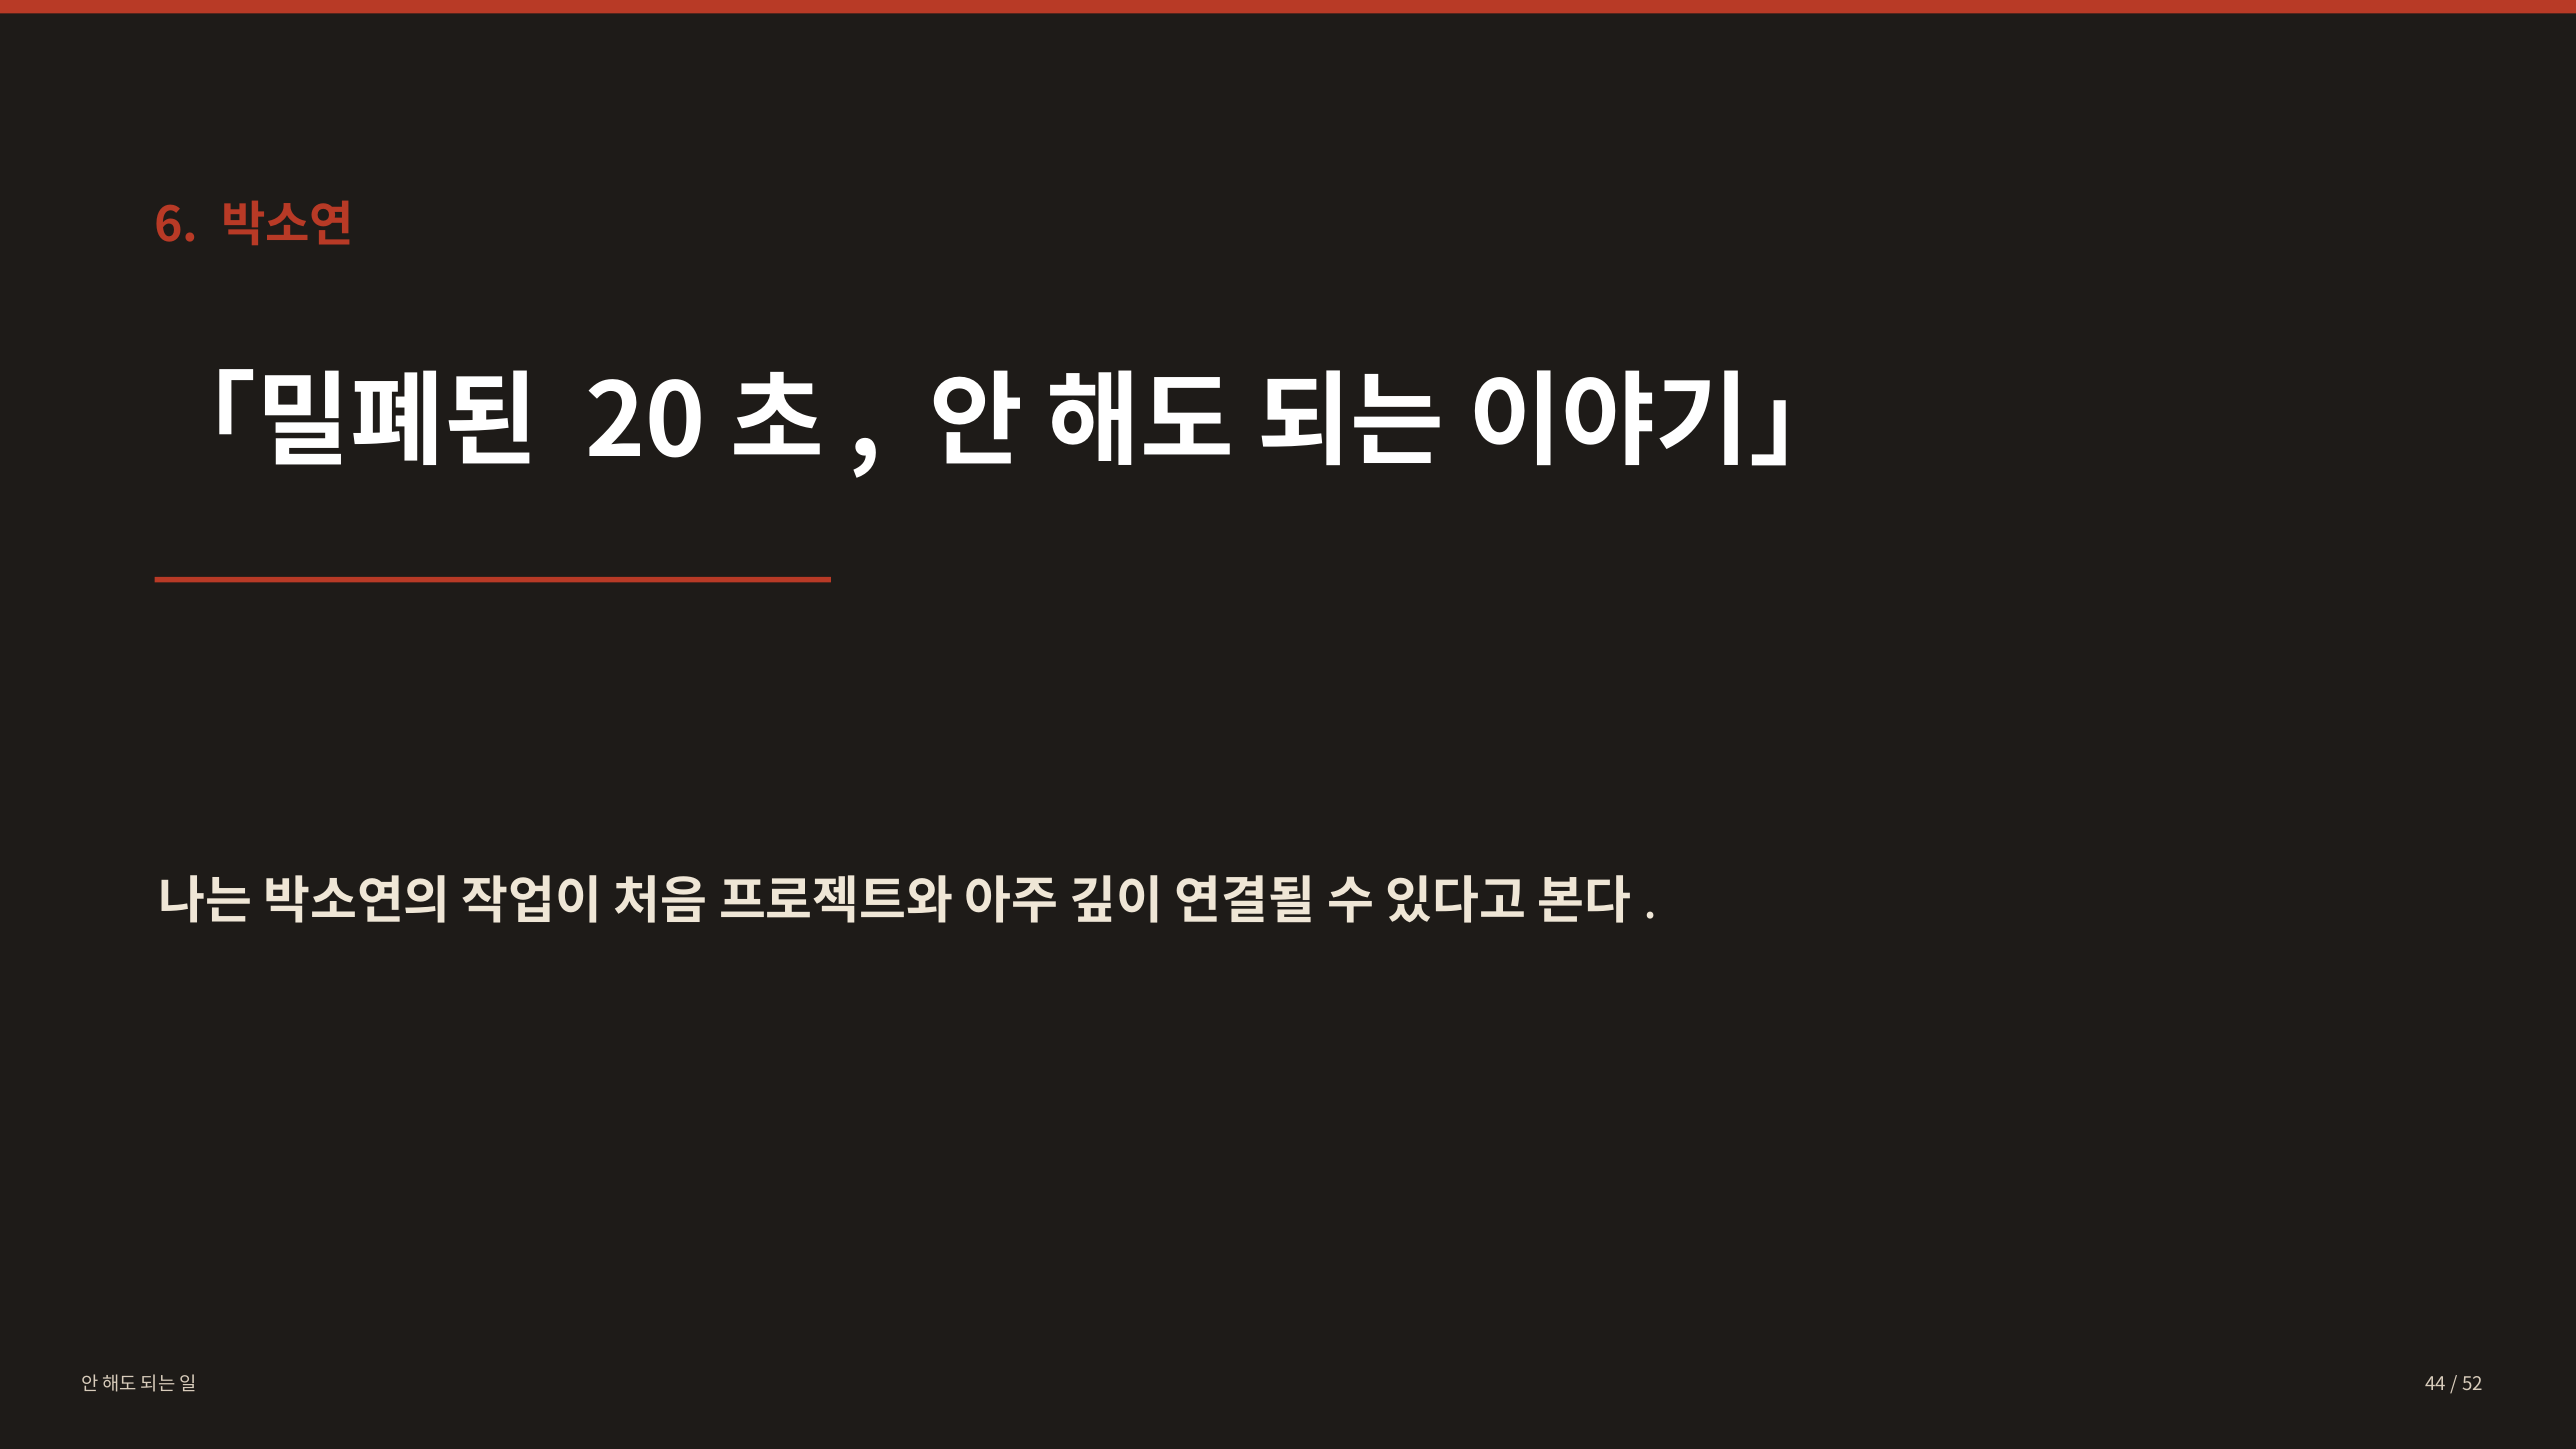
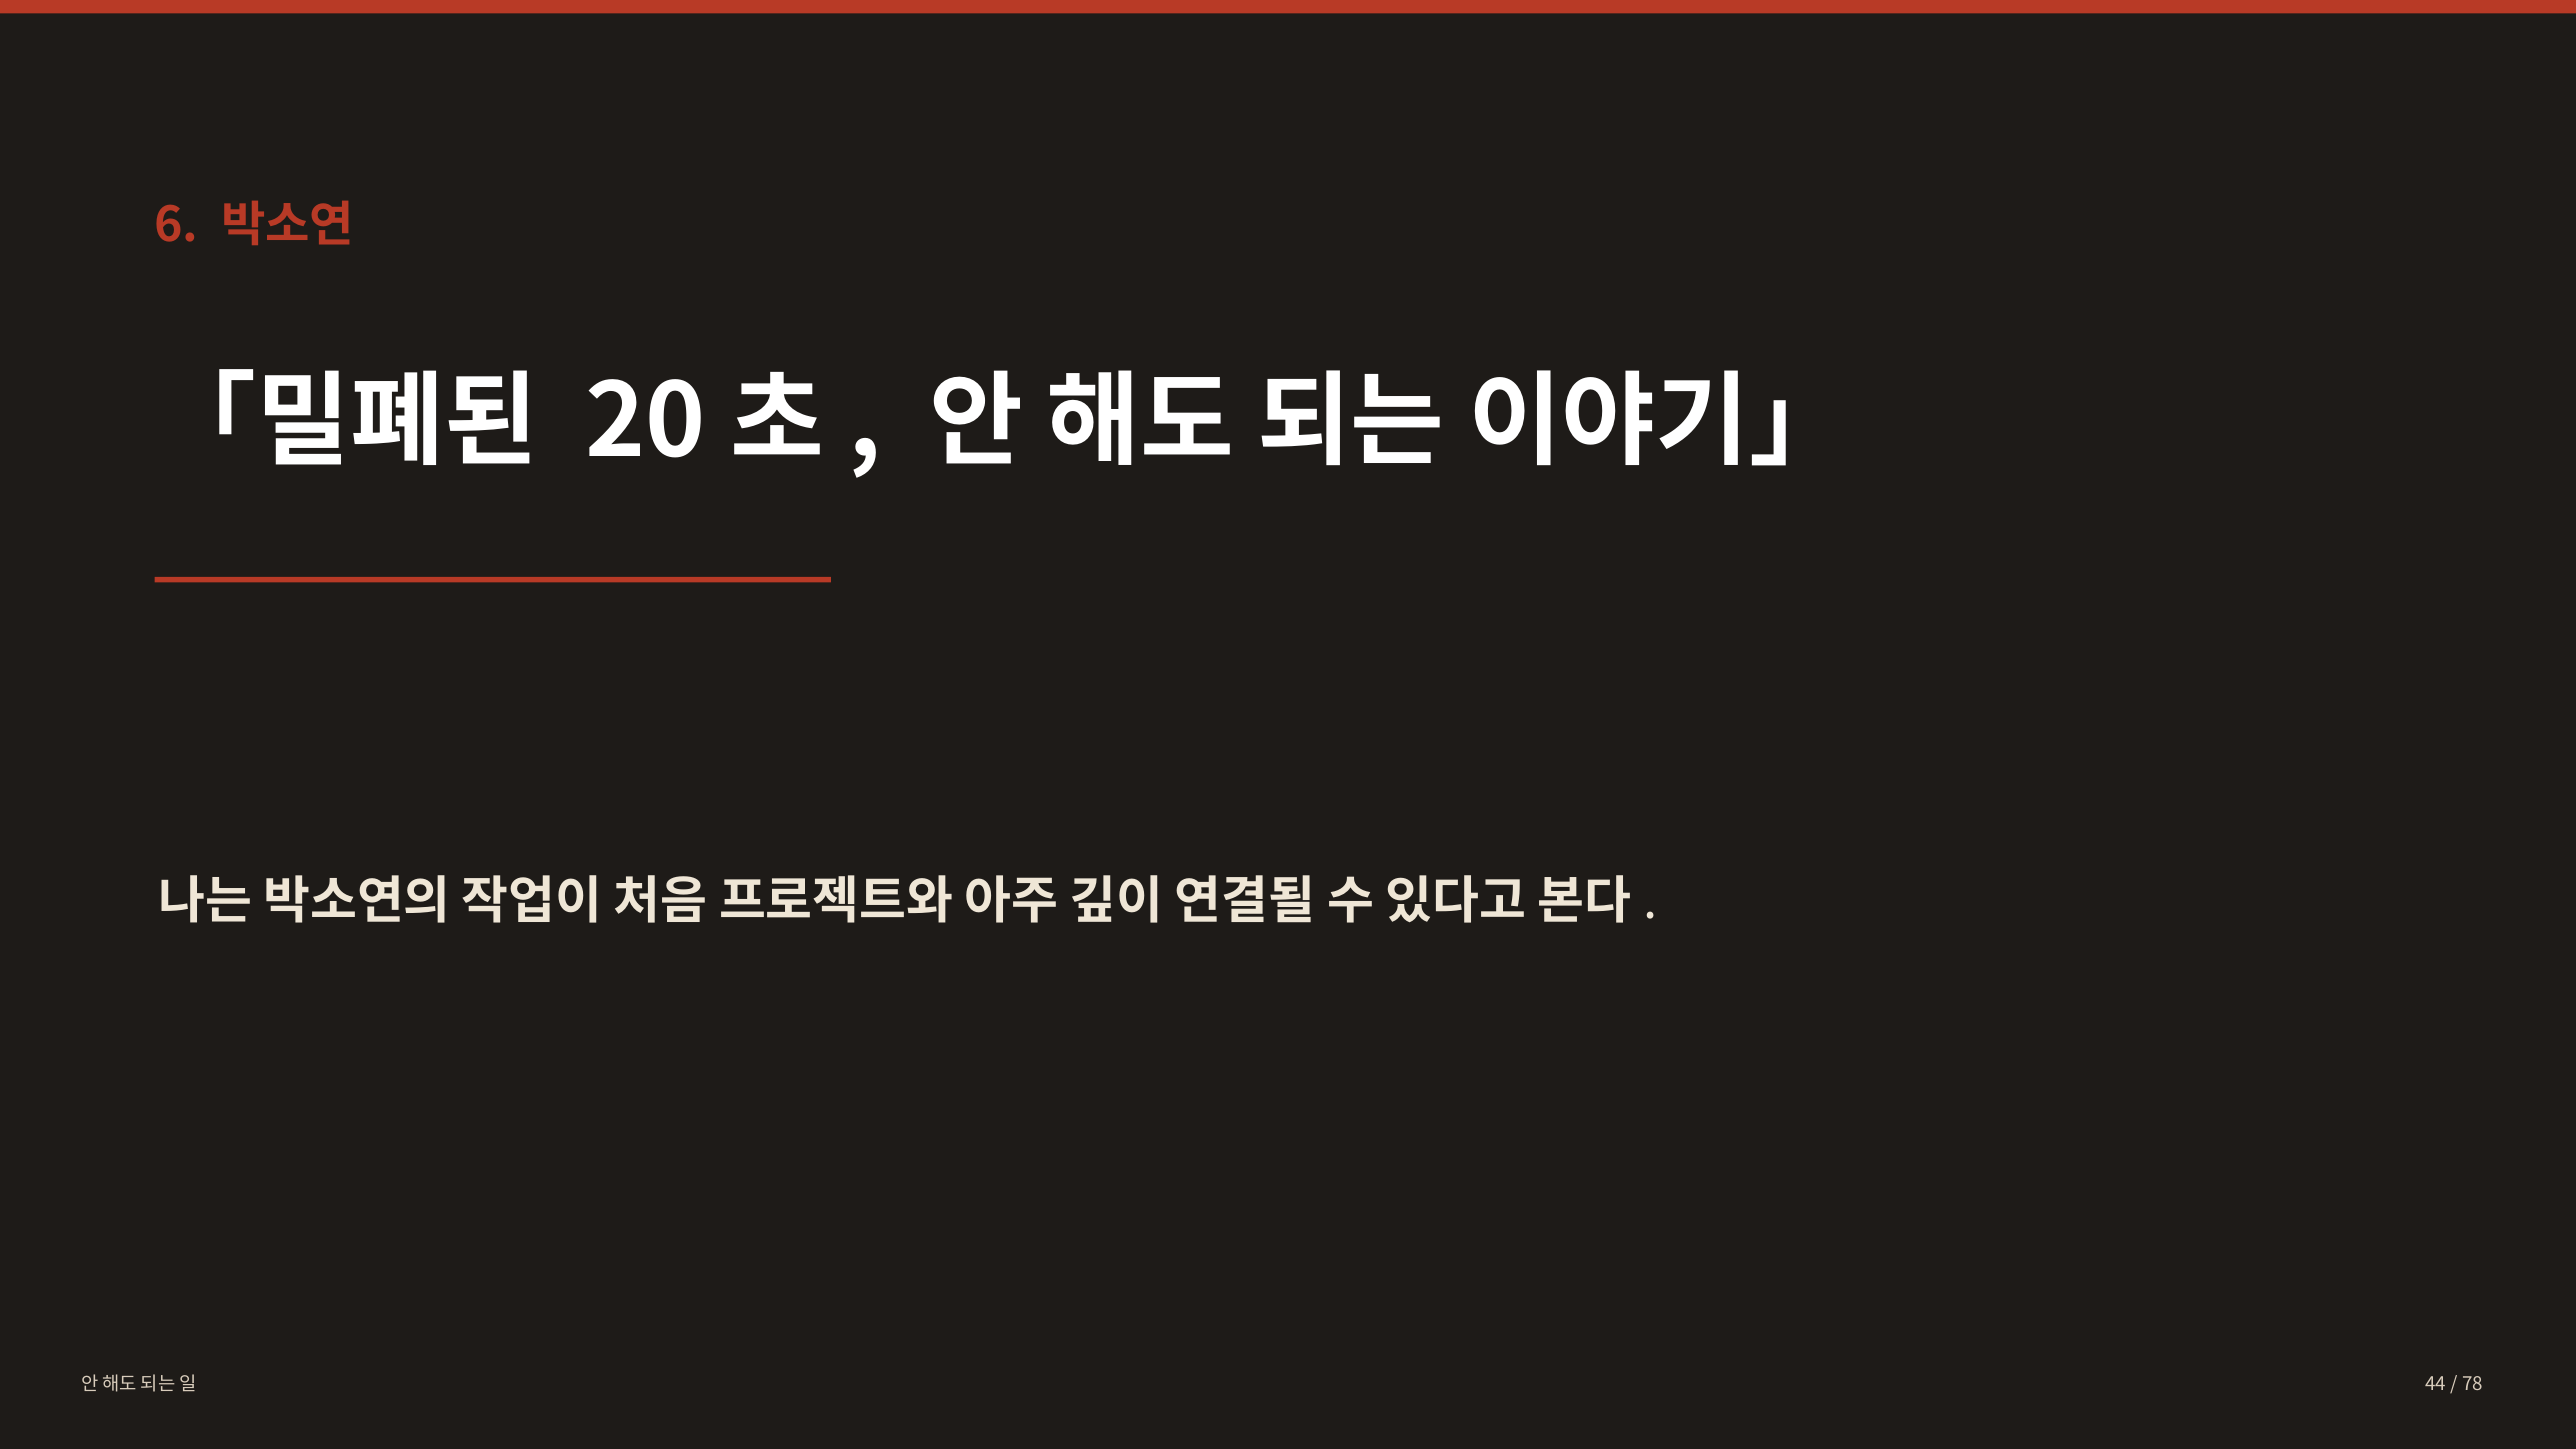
52: 52 -> 78
